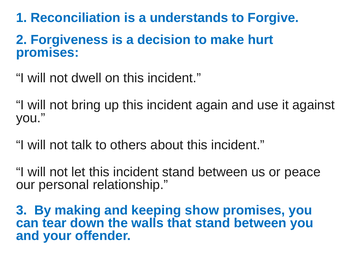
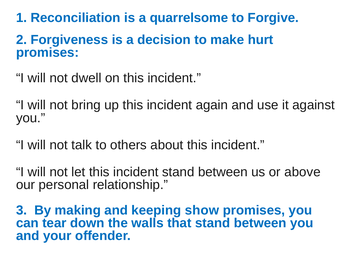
understands: understands -> quarrelsome
peace: peace -> above
